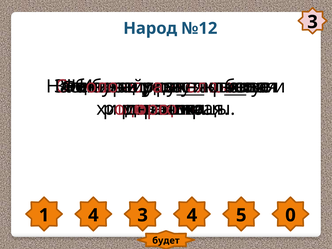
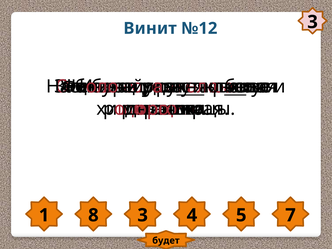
Народ: Народ -> Винит
1 4: 4 -> 8
0: 0 -> 7
